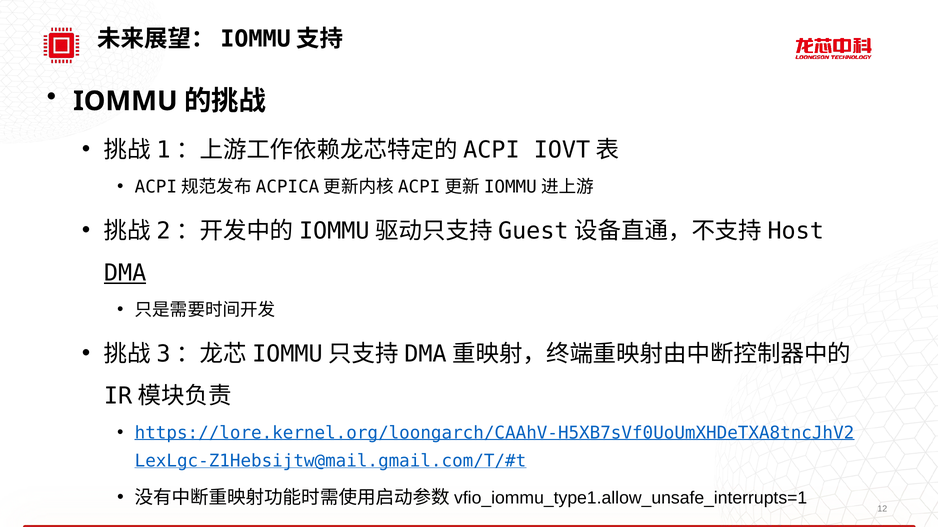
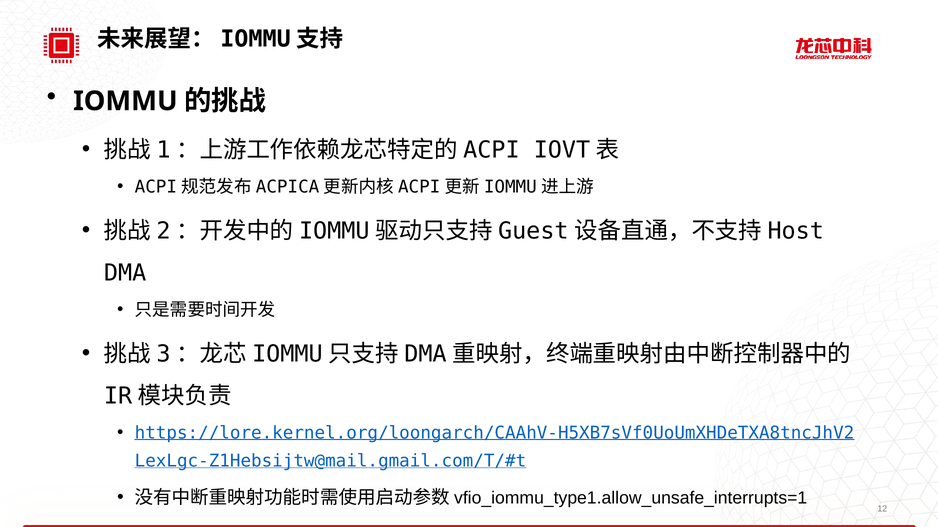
DMA underline: present -> none
